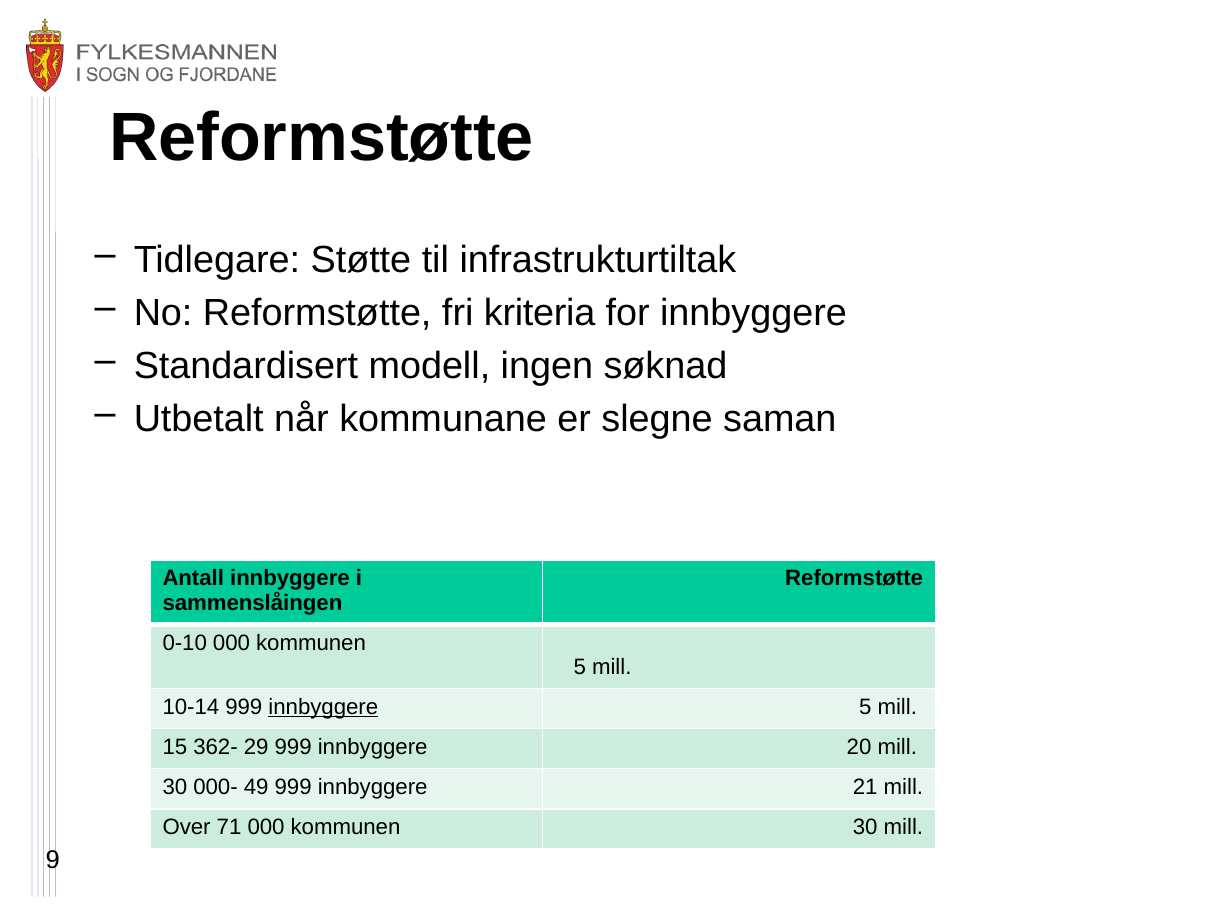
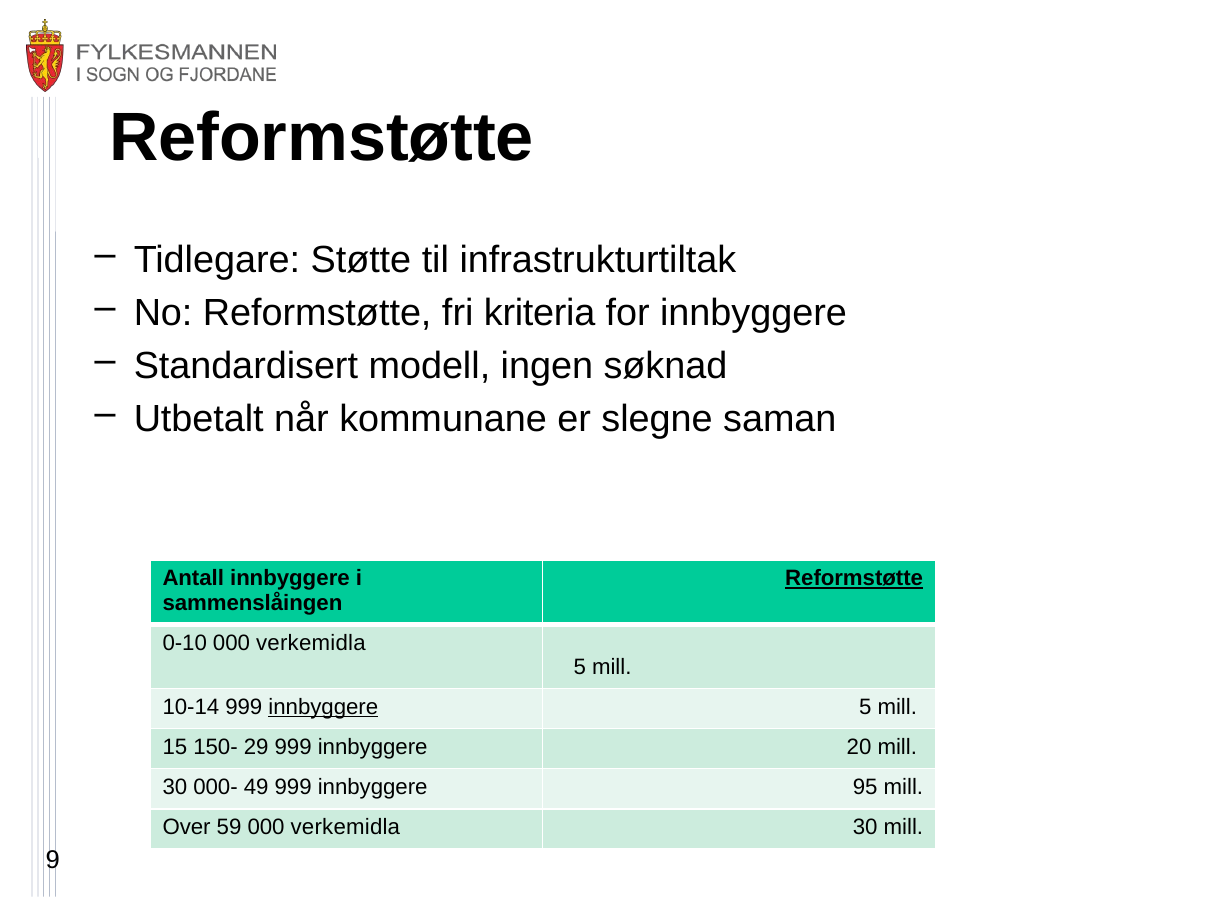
Reformstøtte at (854, 578) underline: none -> present
0-10 000 kommunen: kommunen -> verkemidla
362-: 362- -> 150-
21: 21 -> 95
71: 71 -> 59
kommunen at (346, 827): kommunen -> verkemidla
